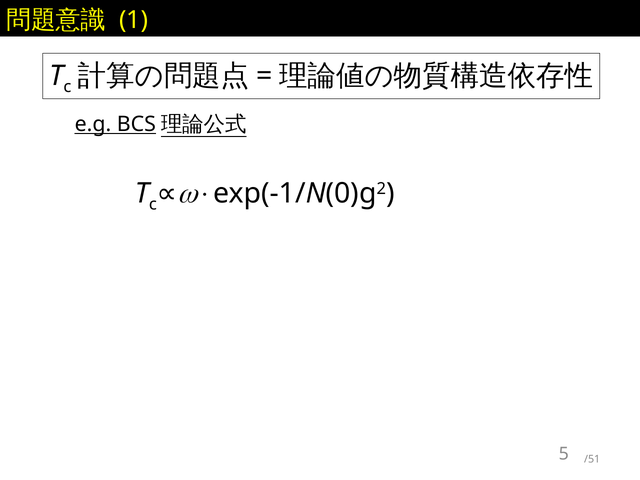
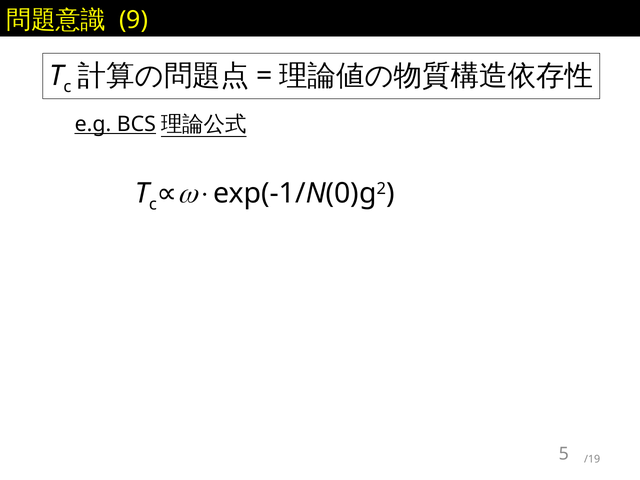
1: 1 -> 9
/51: /51 -> /19
